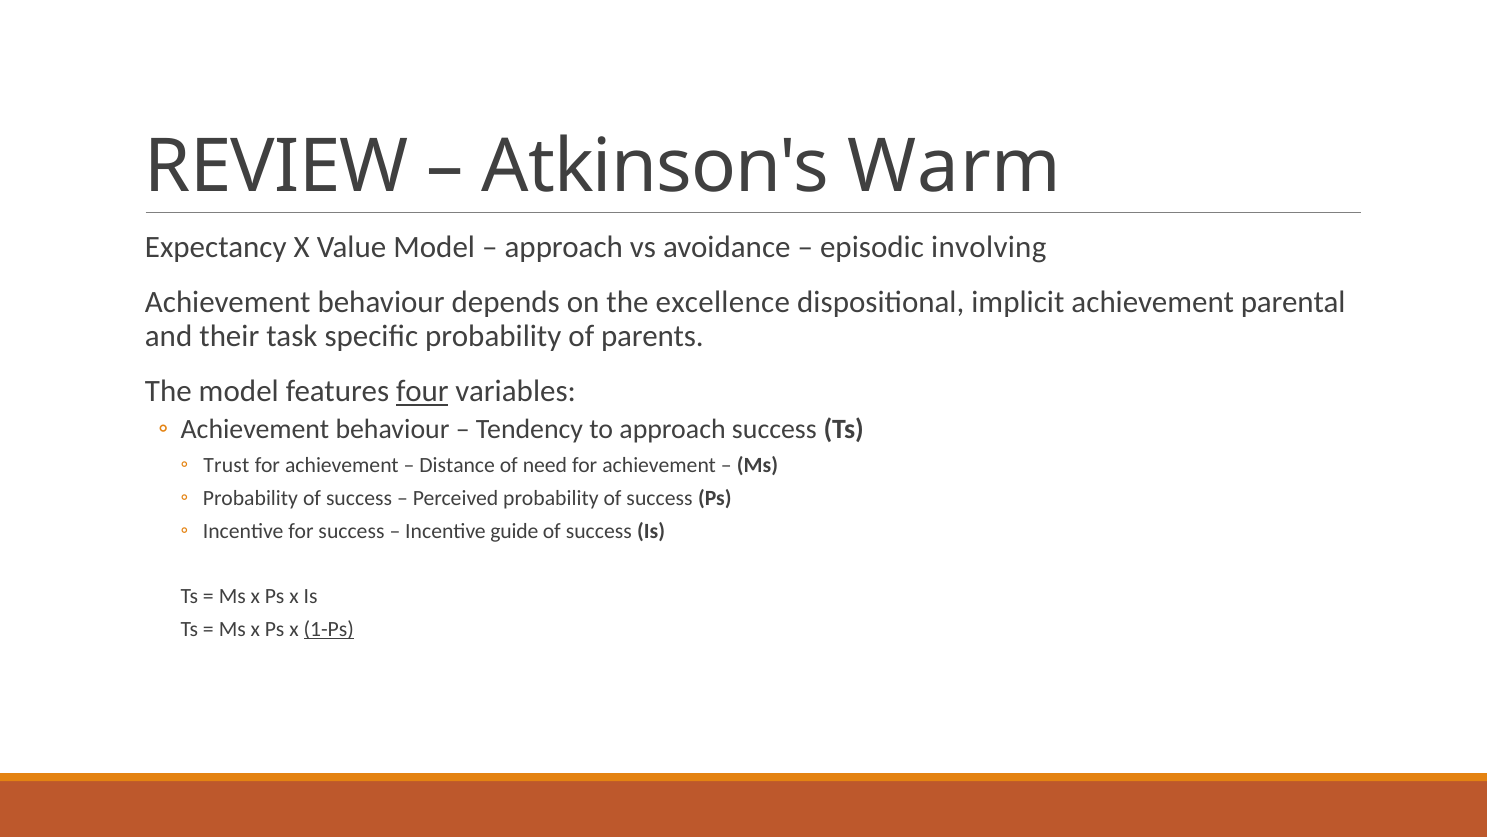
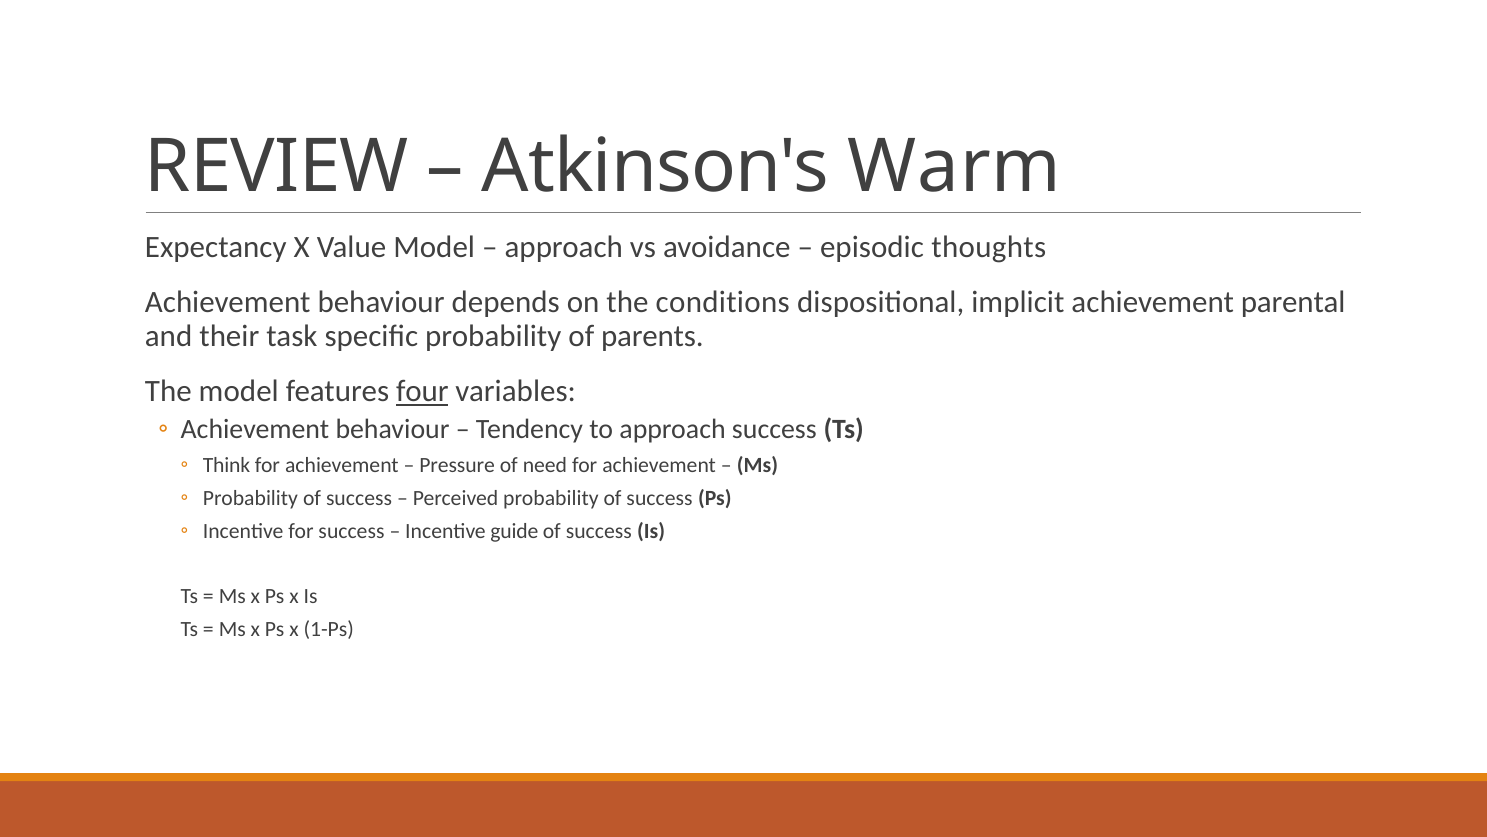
involving: involving -> thoughts
excellence: excellence -> conditions
Trust: Trust -> Think
Distance: Distance -> Pressure
1-Ps underline: present -> none
